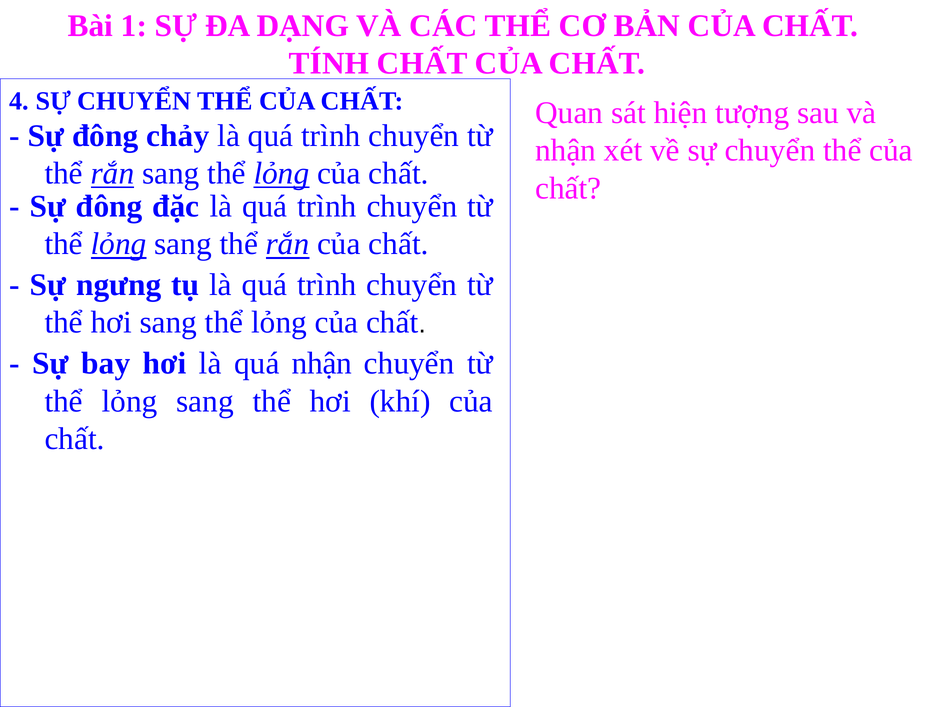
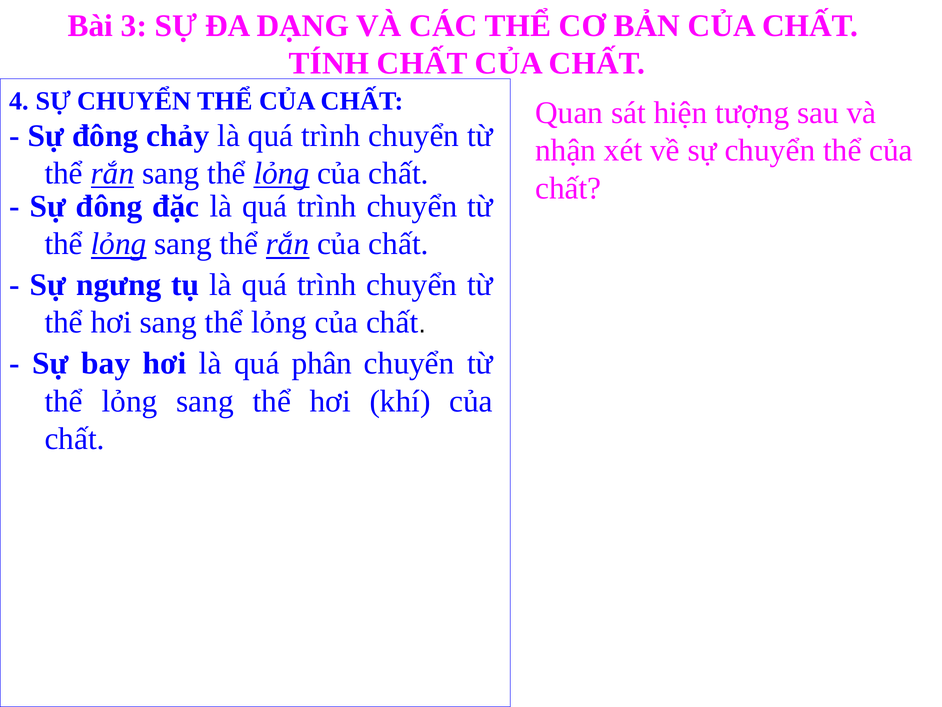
1: 1 -> 3
quá nhận: nhận -> phân
